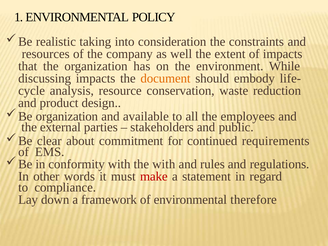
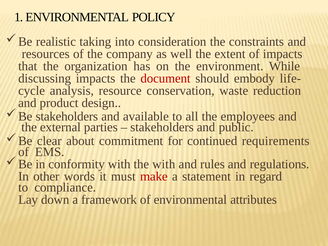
document colour: orange -> red
organization at (67, 116): organization -> stakeholders
therefore: therefore -> attributes
